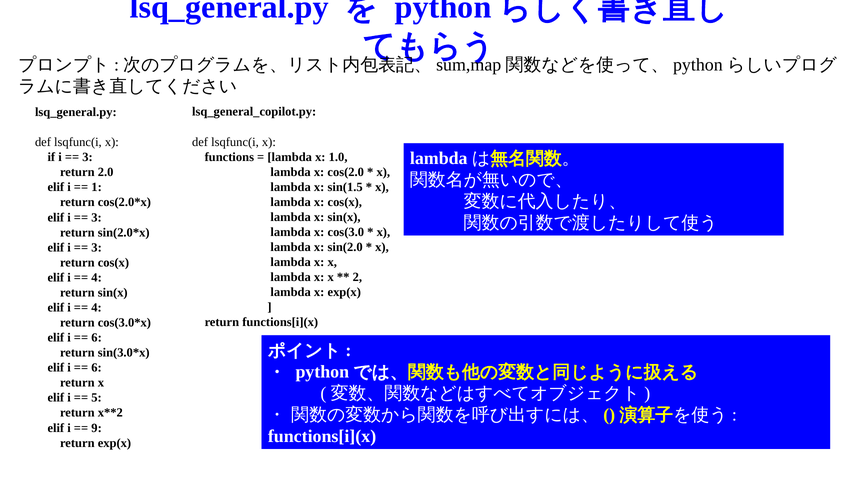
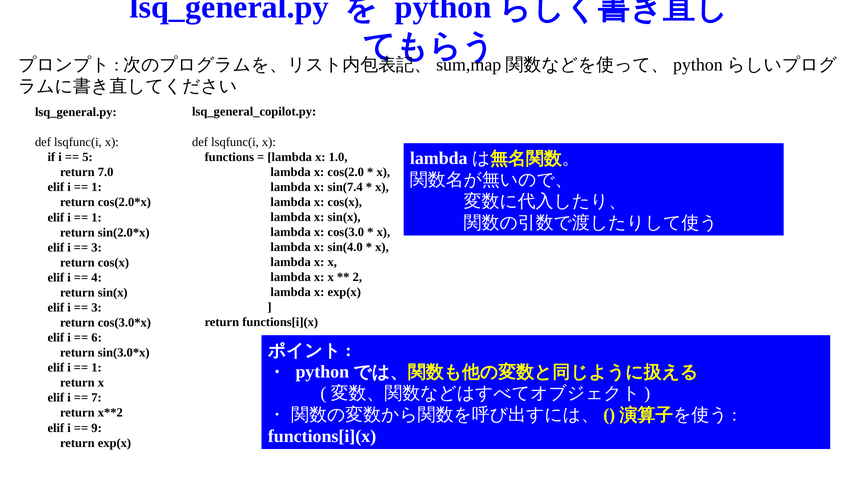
3 at (88, 157): 3 -> 5
2.0: 2.0 -> 7.0
sin(1.5: sin(1.5 -> sin(7.4
3 at (97, 217): 3 -> 1
sin(2.0: sin(2.0 -> sin(4.0
4 at (97, 307): 4 -> 3
6 at (97, 367): 6 -> 1
5: 5 -> 7
